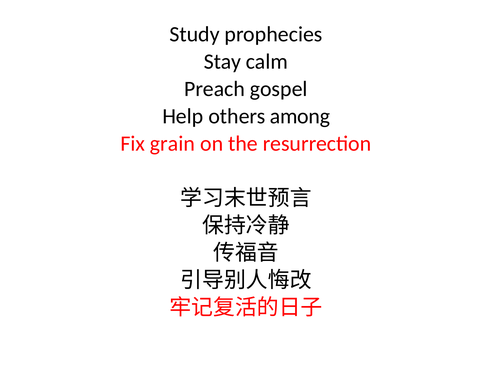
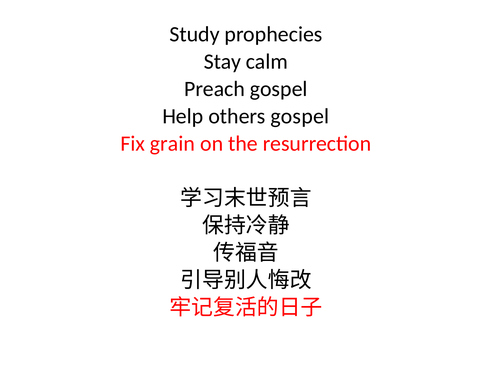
others among: among -> gospel
